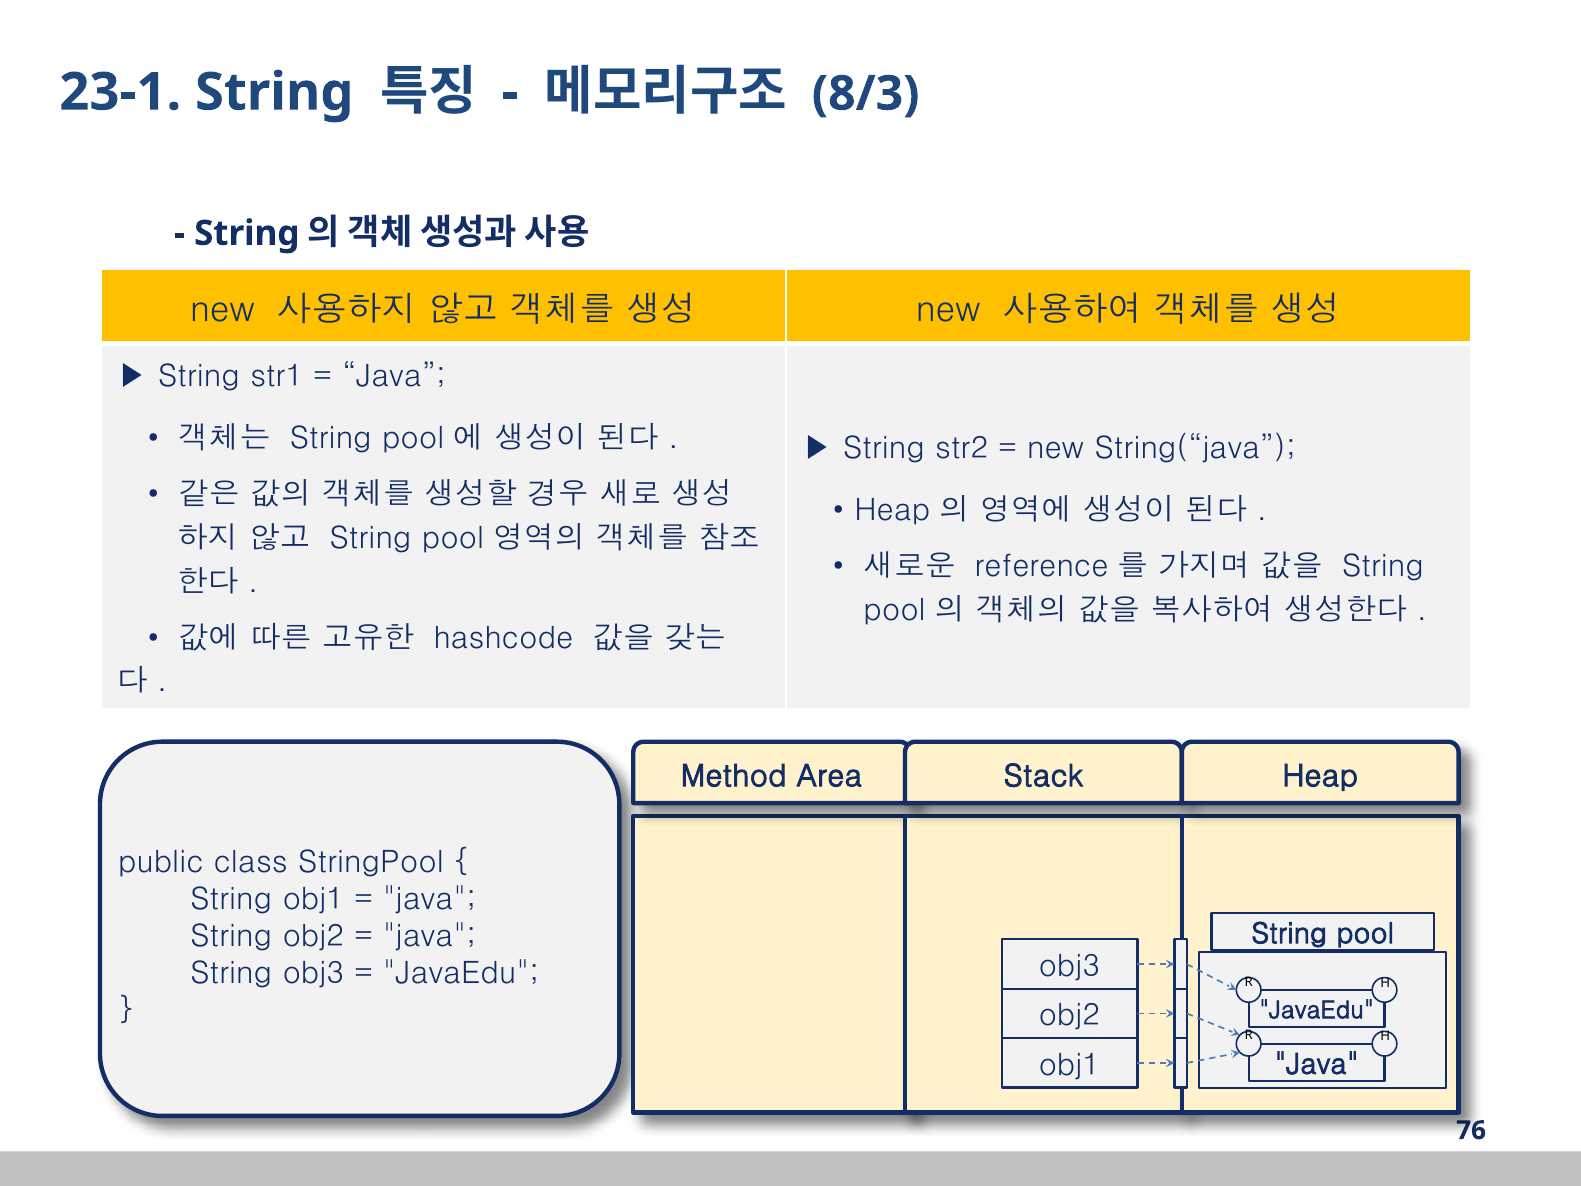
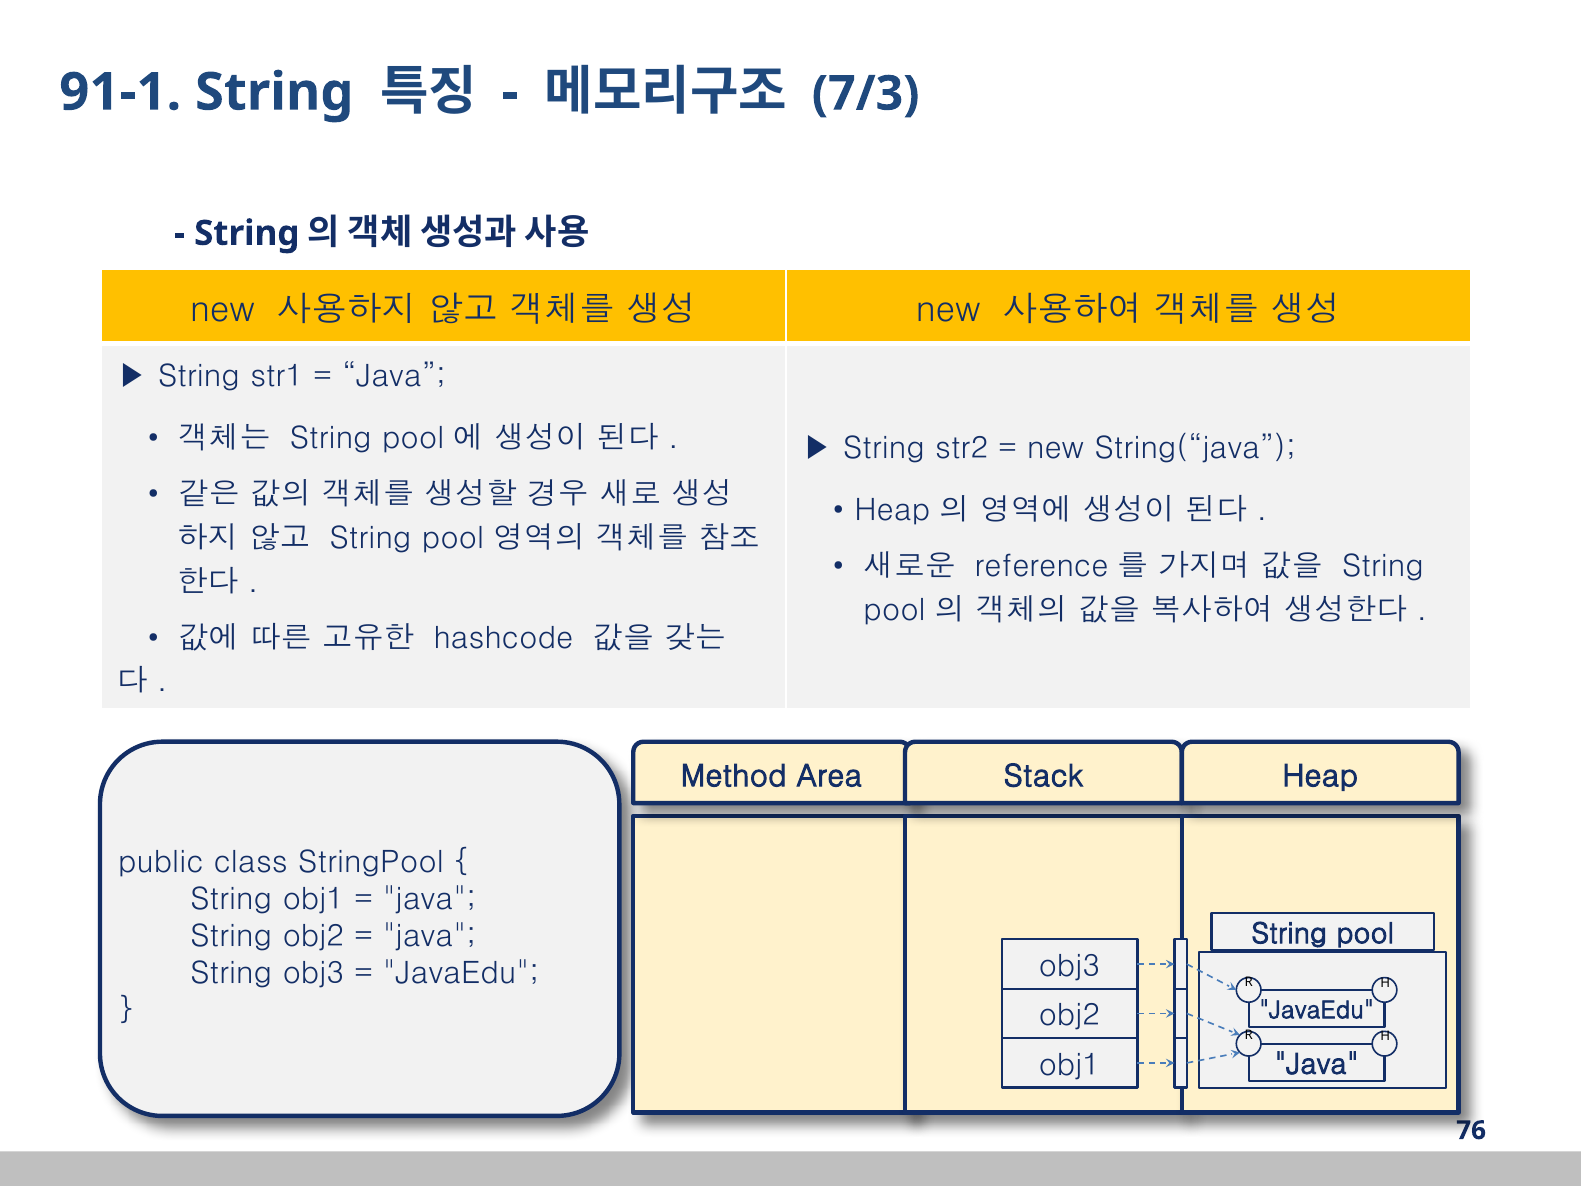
23-1: 23-1 -> 91-1
8/3: 8/3 -> 7/3
